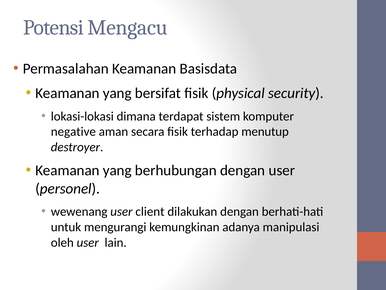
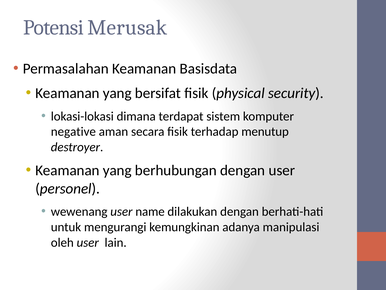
Mengacu: Mengacu -> Merusak
client: client -> name
